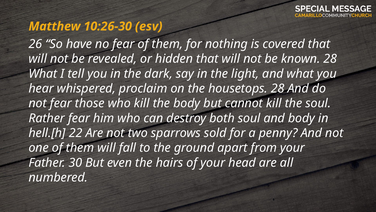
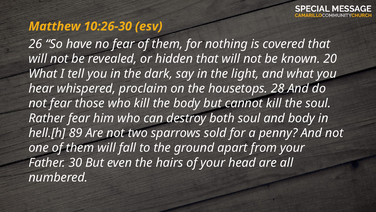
known 28: 28 -> 20
22: 22 -> 89
